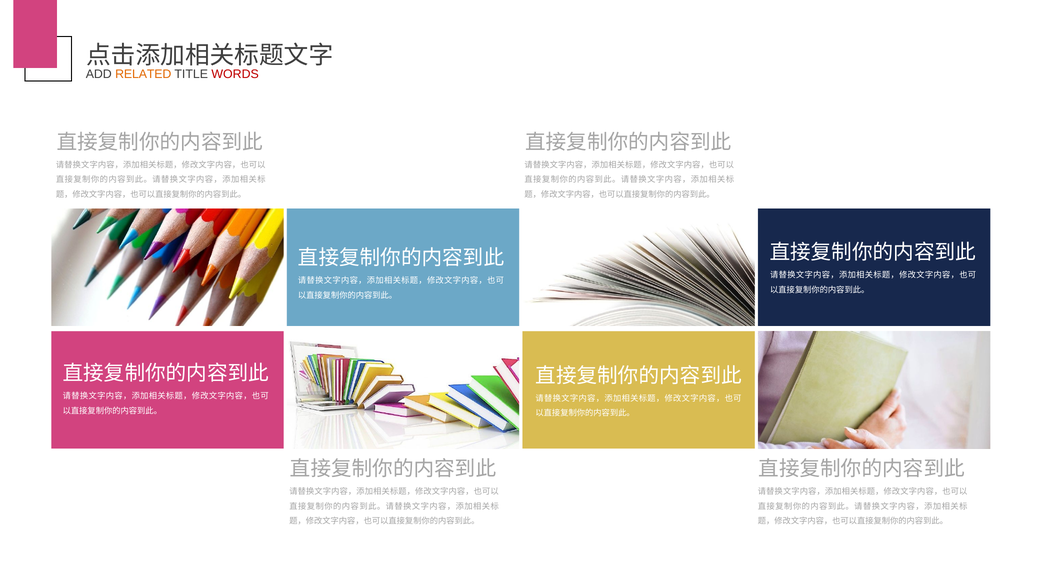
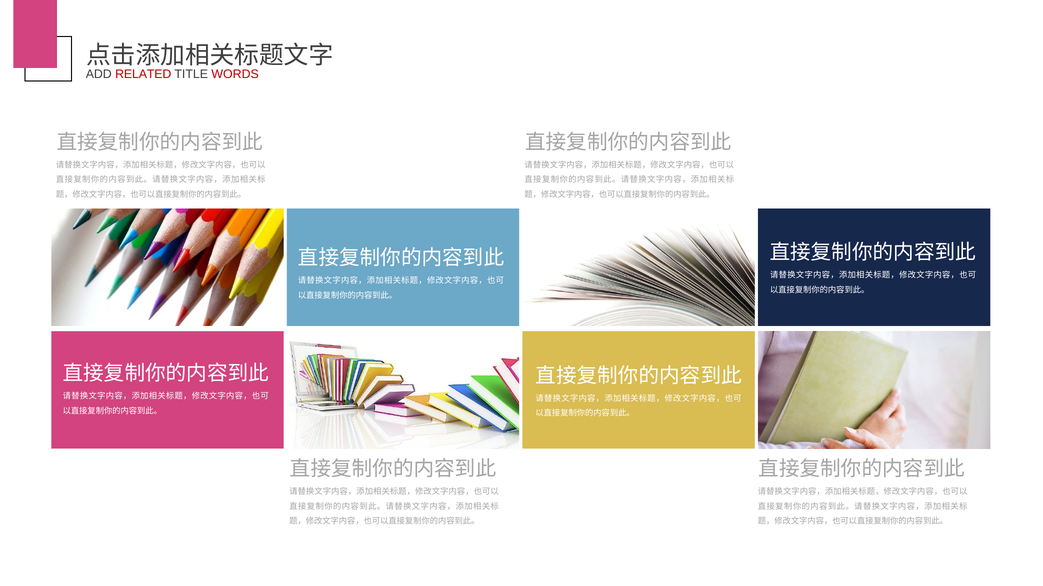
RELATED colour: orange -> red
